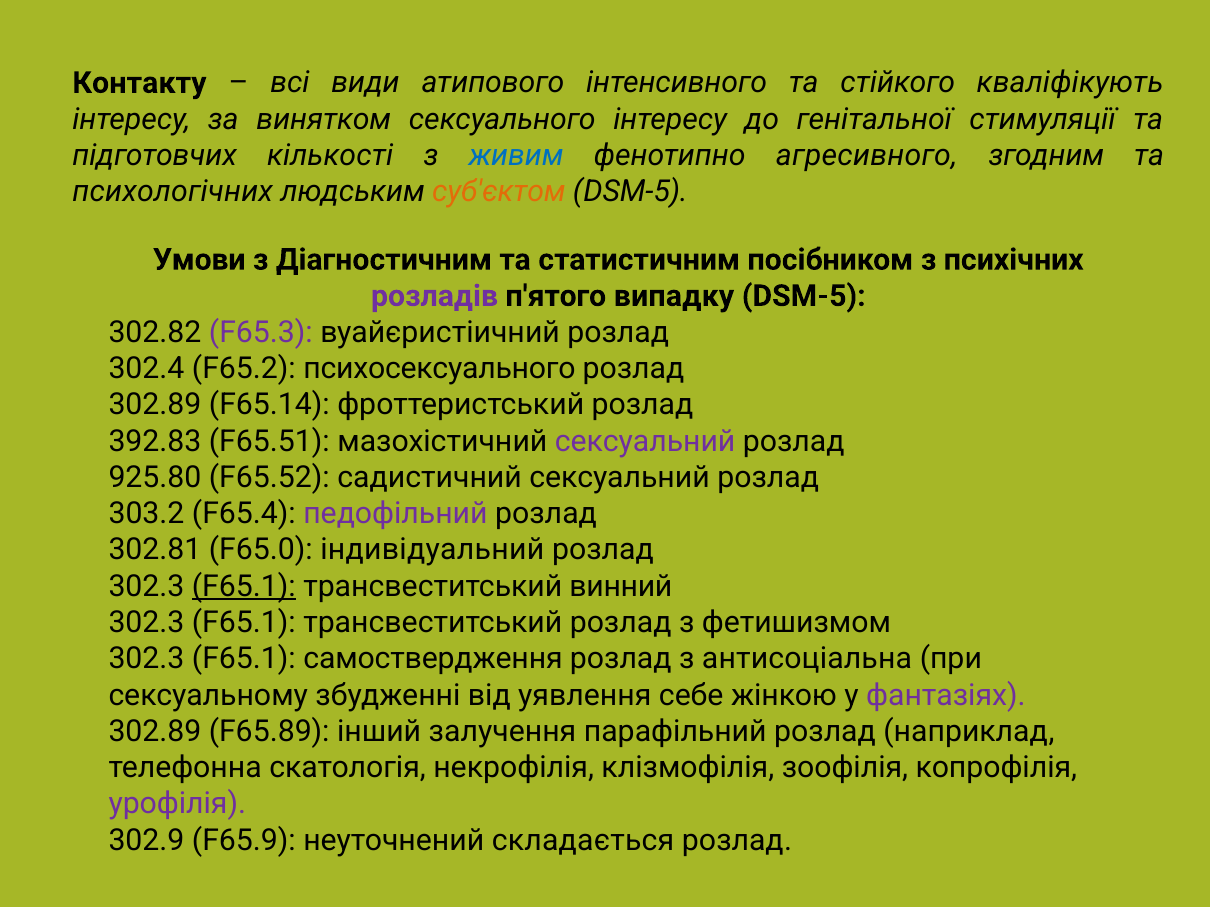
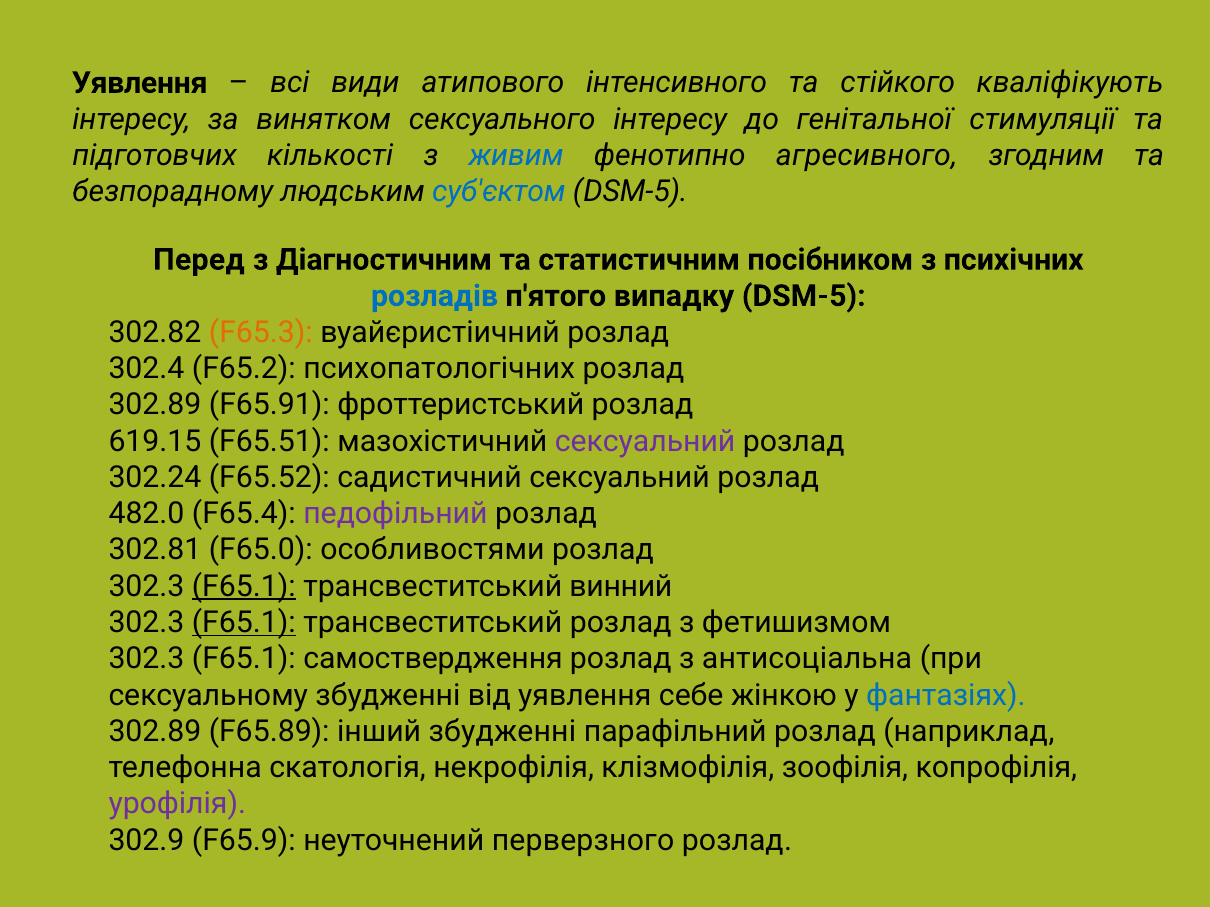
Контакту at (139, 83): Контакту -> Уявлення
психологічних: психологічних -> безпорадному
суб'єктом colour: orange -> blue
Умови: Умови -> Перед
розладів colour: purple -> blue
F65.3 colour: purple -> orange
психосексуального: психосексуального -> психопатологічних
F65.14: F65.14 -> F65.91
392.83: 392.83 -> 619.15
925.80: 925.80 -> 302.24
303.2: 303.2 -> 482.0
індивідуальний: індивідуальний -> особливостями
F65.1 at (244, 623) underline: none -> present
фантазіях colour: purple -> blue
інший залучення: залучення -> збудженні
складається: складається -> перверзного
